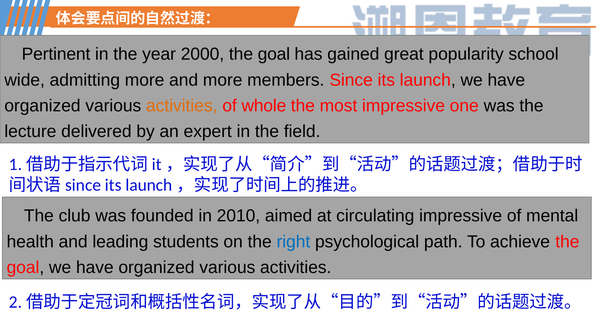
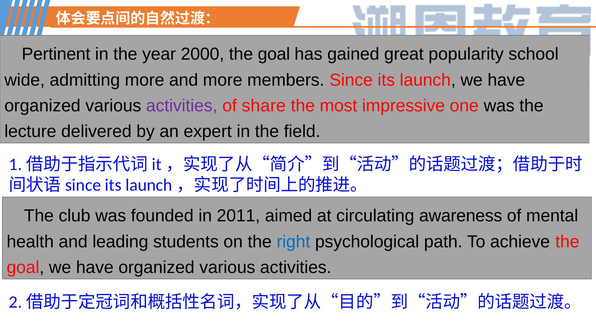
activities at (182, 106) colour: orange -> purple
whole: whole -> share
2010: 2010 -> 2011
circulating impressive: impressive -> awareness
